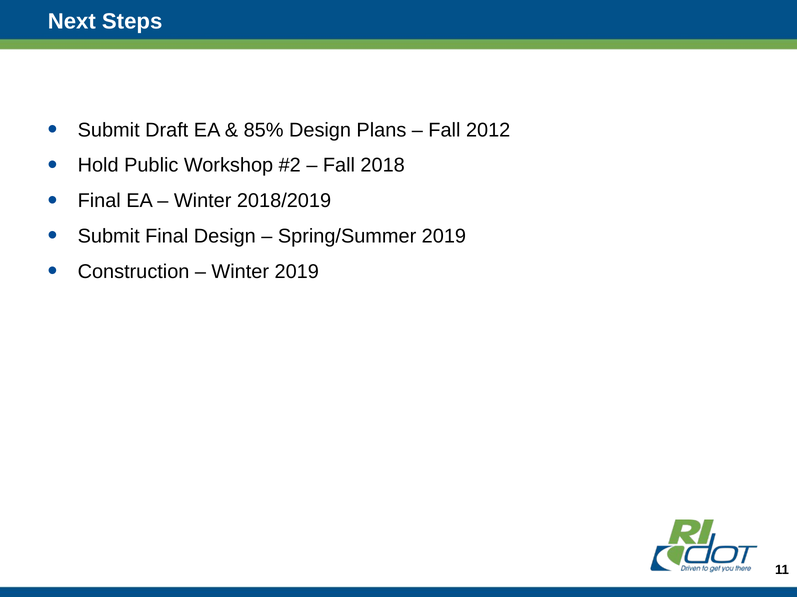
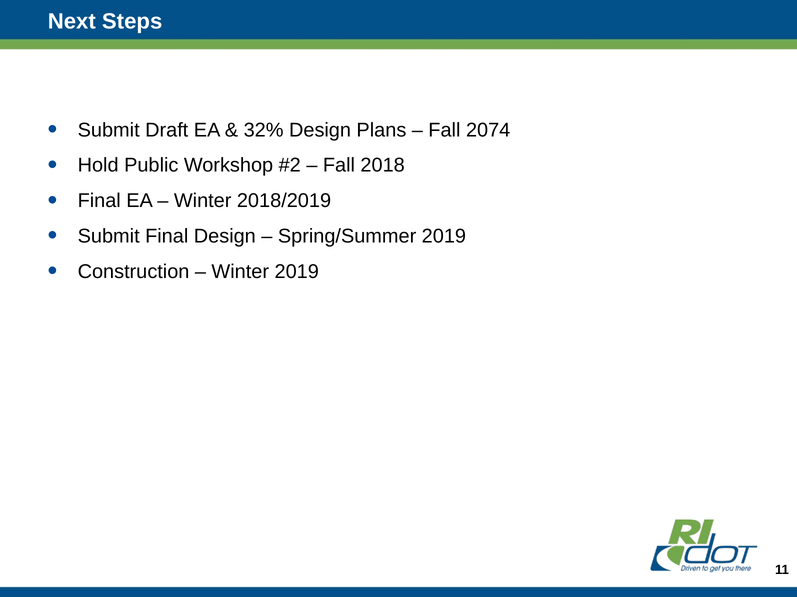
85%: 85% -> 32%
2012: 2012 -> 2074
